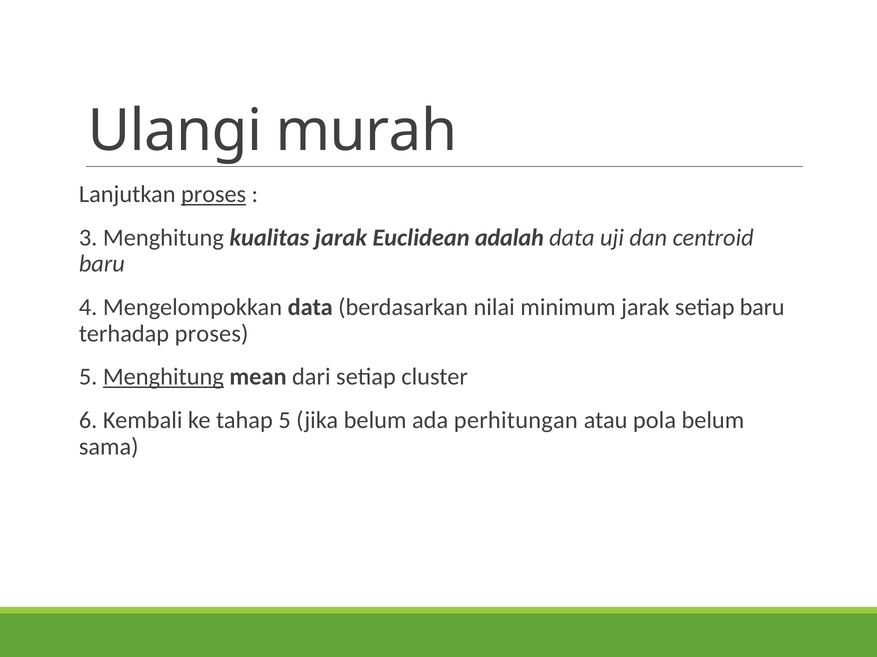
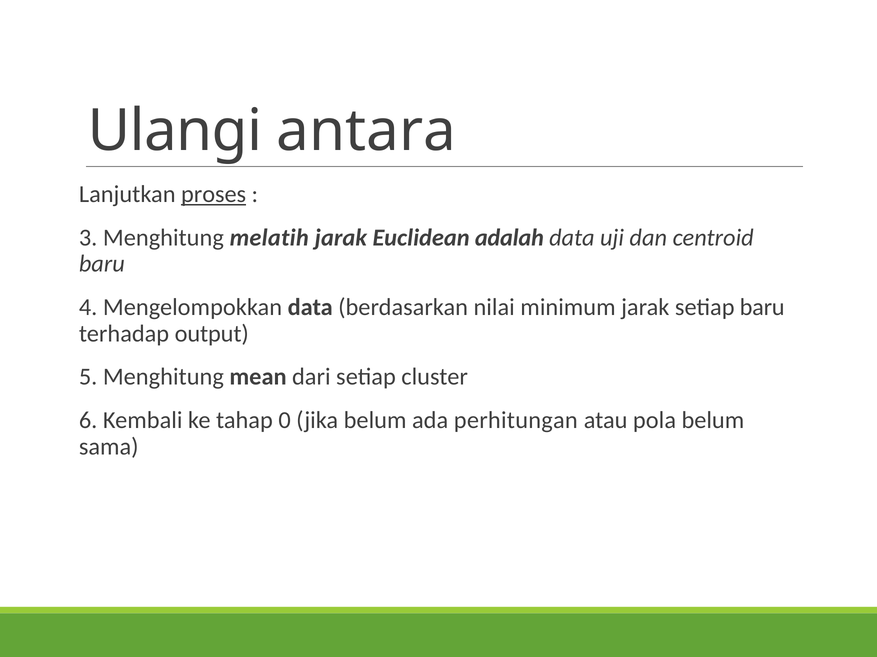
murah: murah -> antara
kualitas: kualitas -> melatih
terhadap proses: proses -> output
Menghitung at (163, 377) underline: present -> none
tahap 5: 5 -> 0
